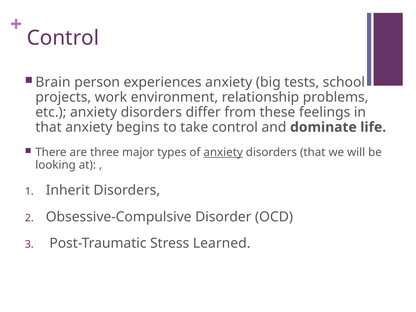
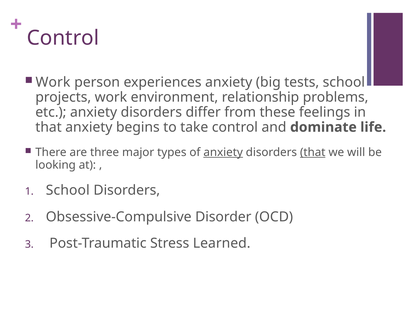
Brain at (53, 82): Brain -> Work
that at (313, 153) underline: none -> present
Inherit at (68, 190): Inherit -> School
